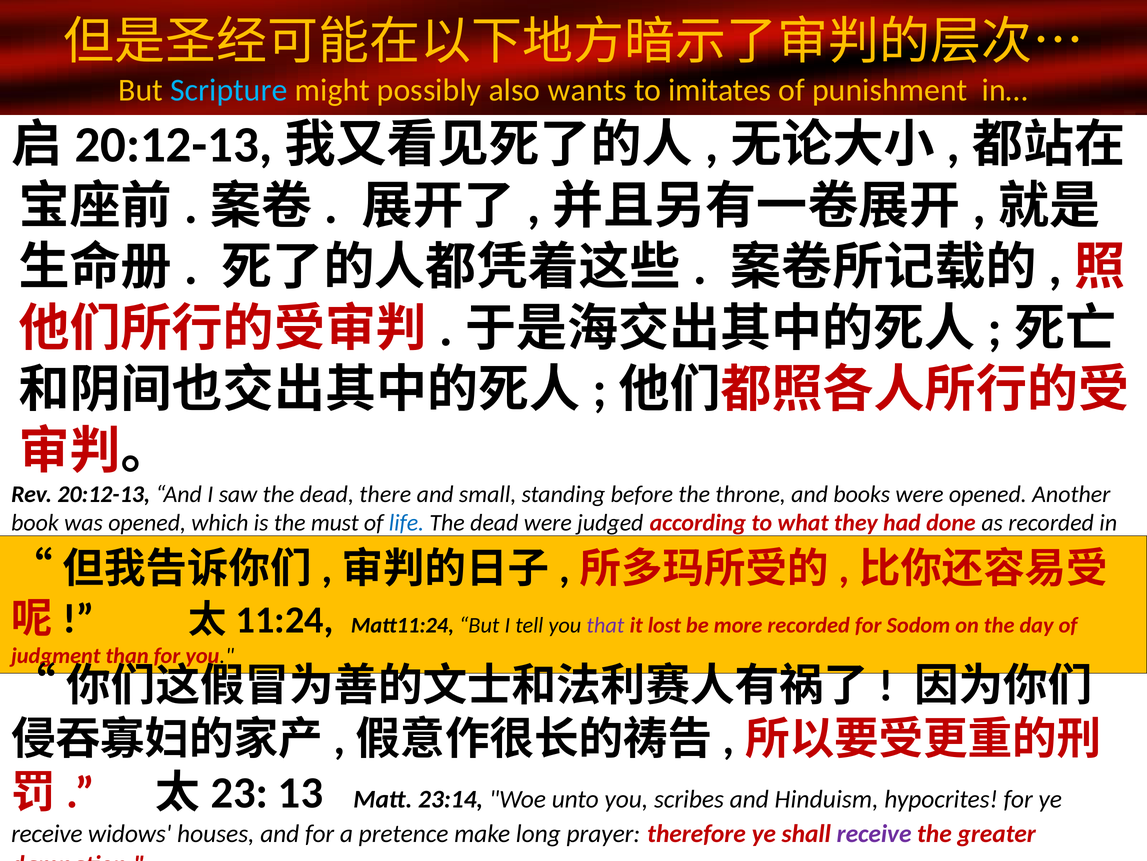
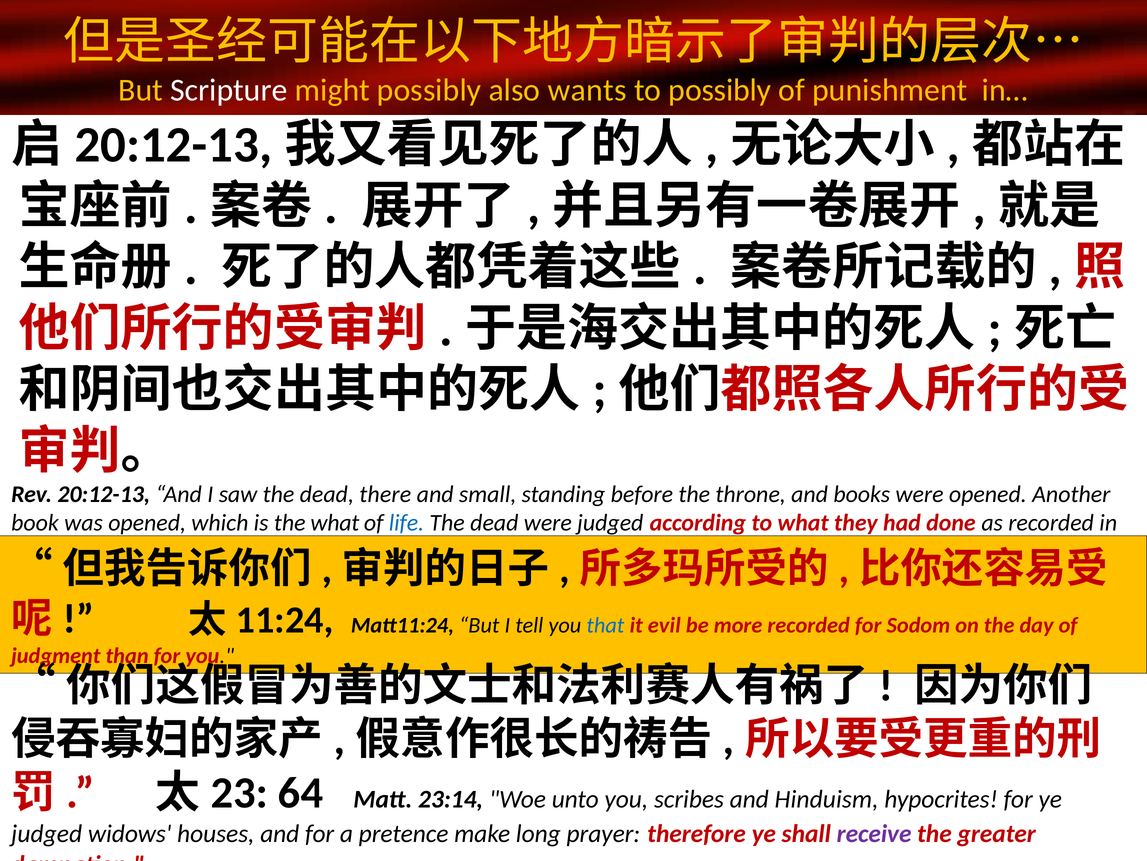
Scripture colour: light blue -> white
to imitates: imitates -> possibly
the must: must -> what
that at (605, 625) colour: purple -> blue
lost: lost -> evil
13: 13 -> 64
receive at (47, 833): receive -> judged
